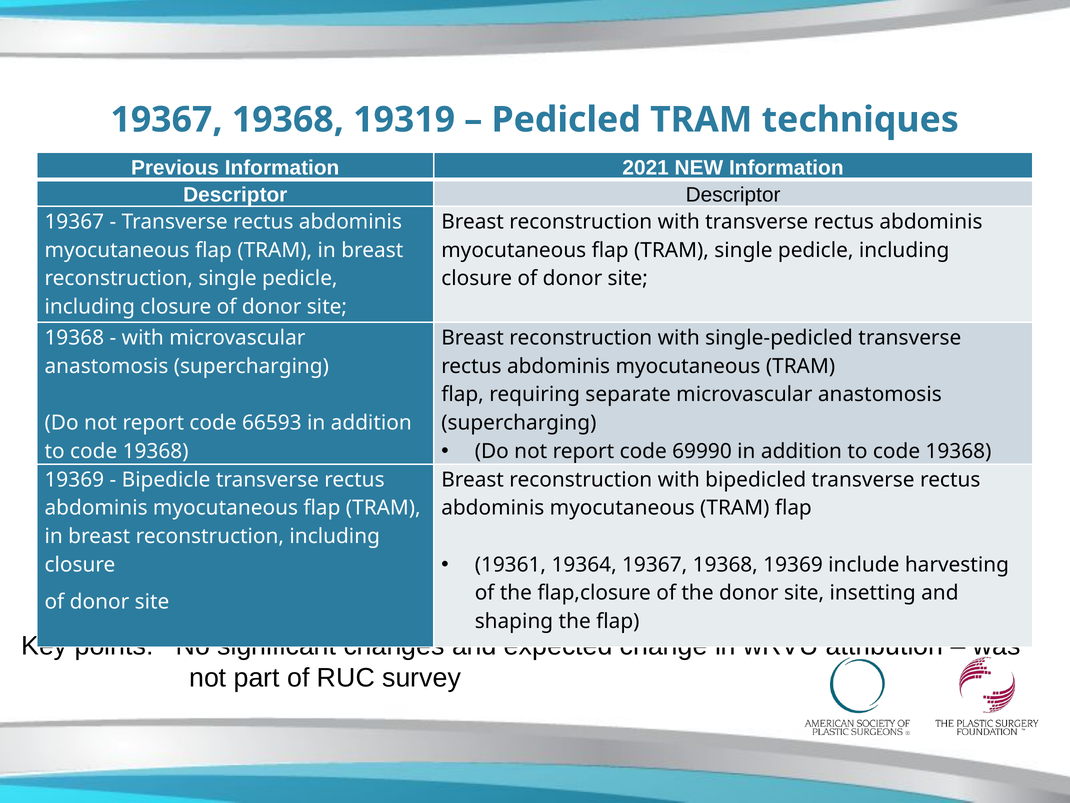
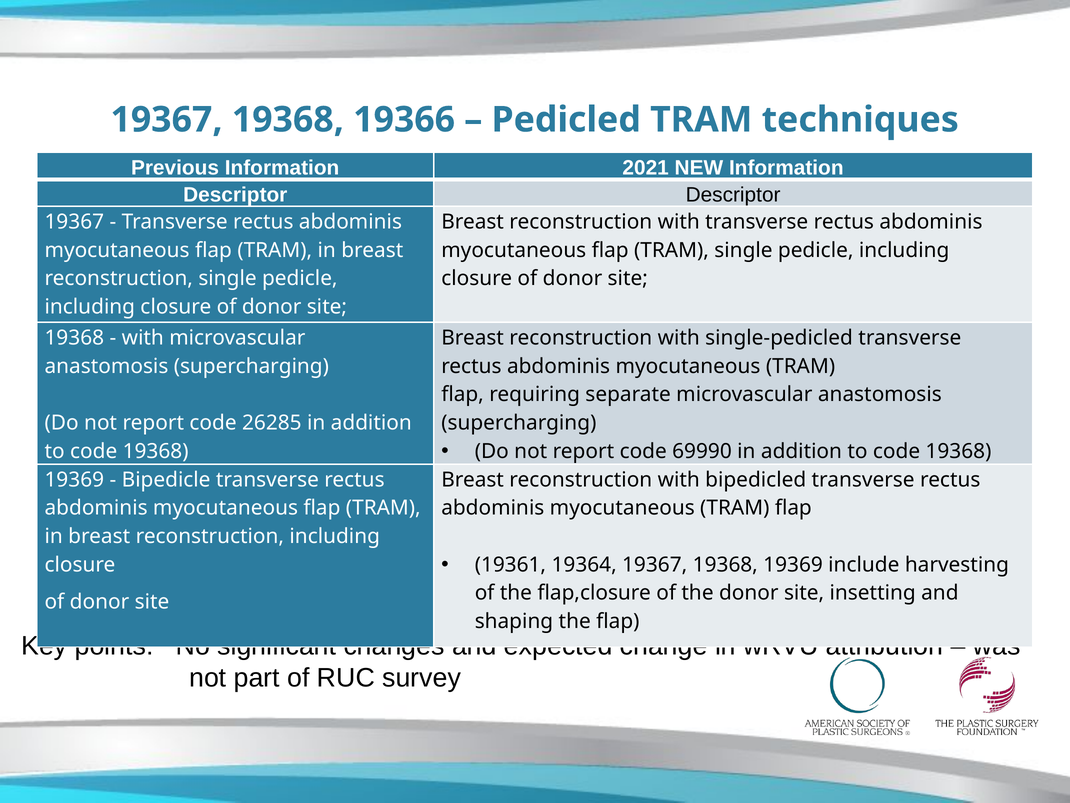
19319: 19319 -> 19366
66593: 66593 -> 26285
